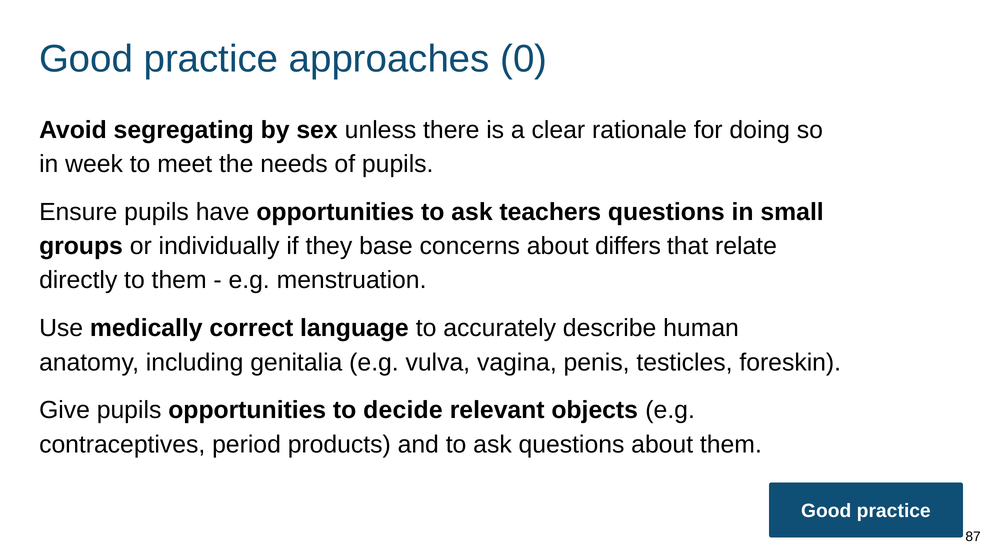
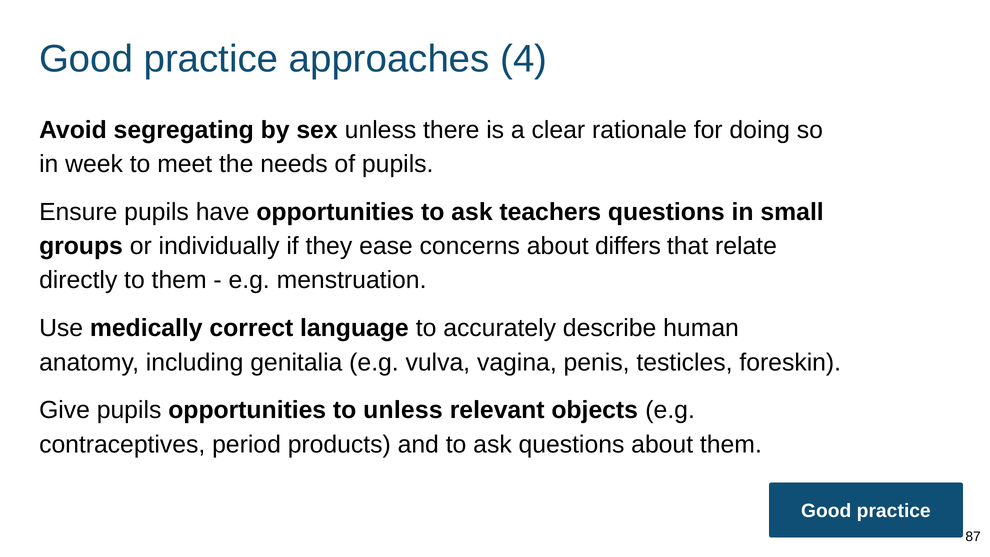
0: 0 -> 4
base: base -> ease
to decide: decide -> unless
